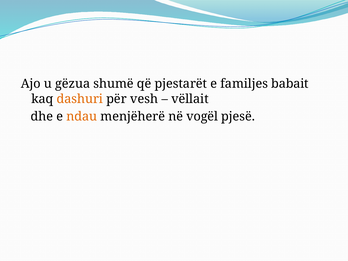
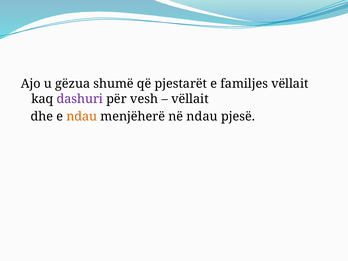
familjes babait: babait -> vëllait
dashuri colour: orange -> purple
në vogël: vogël -> ndau
